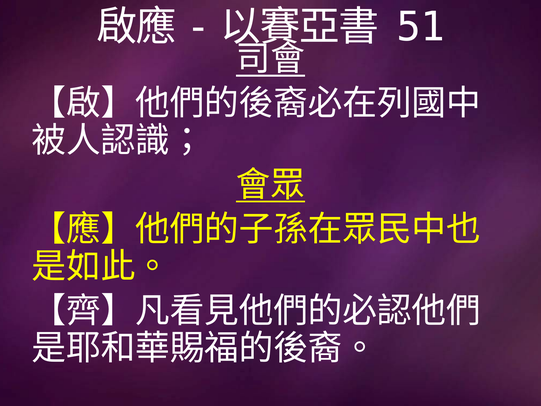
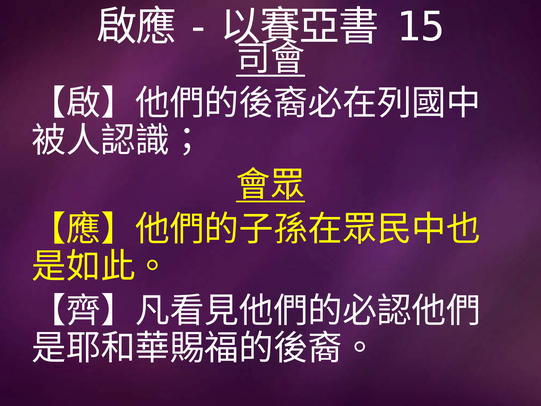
51: 51 -> 15
